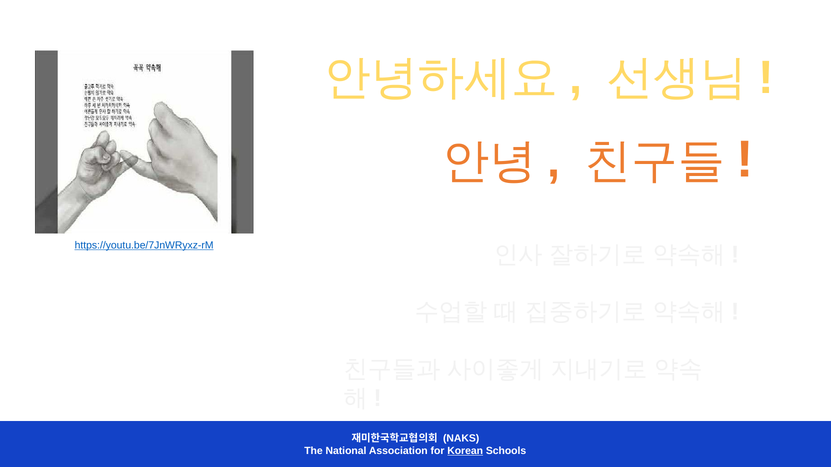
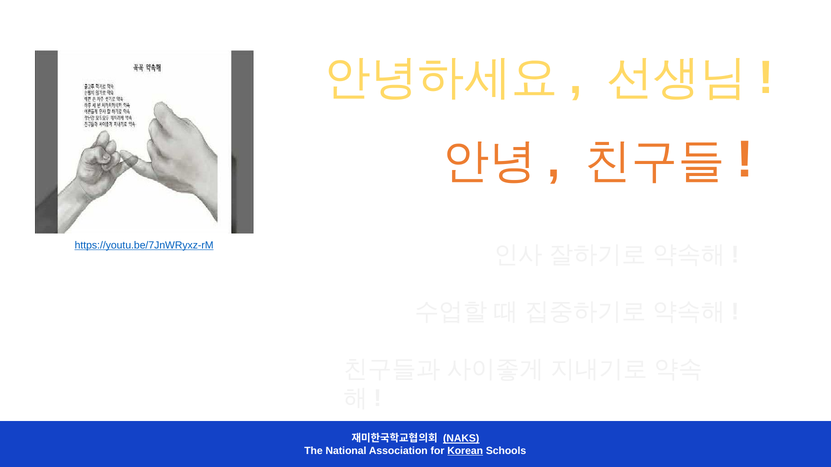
NAKS underline: none -> present
